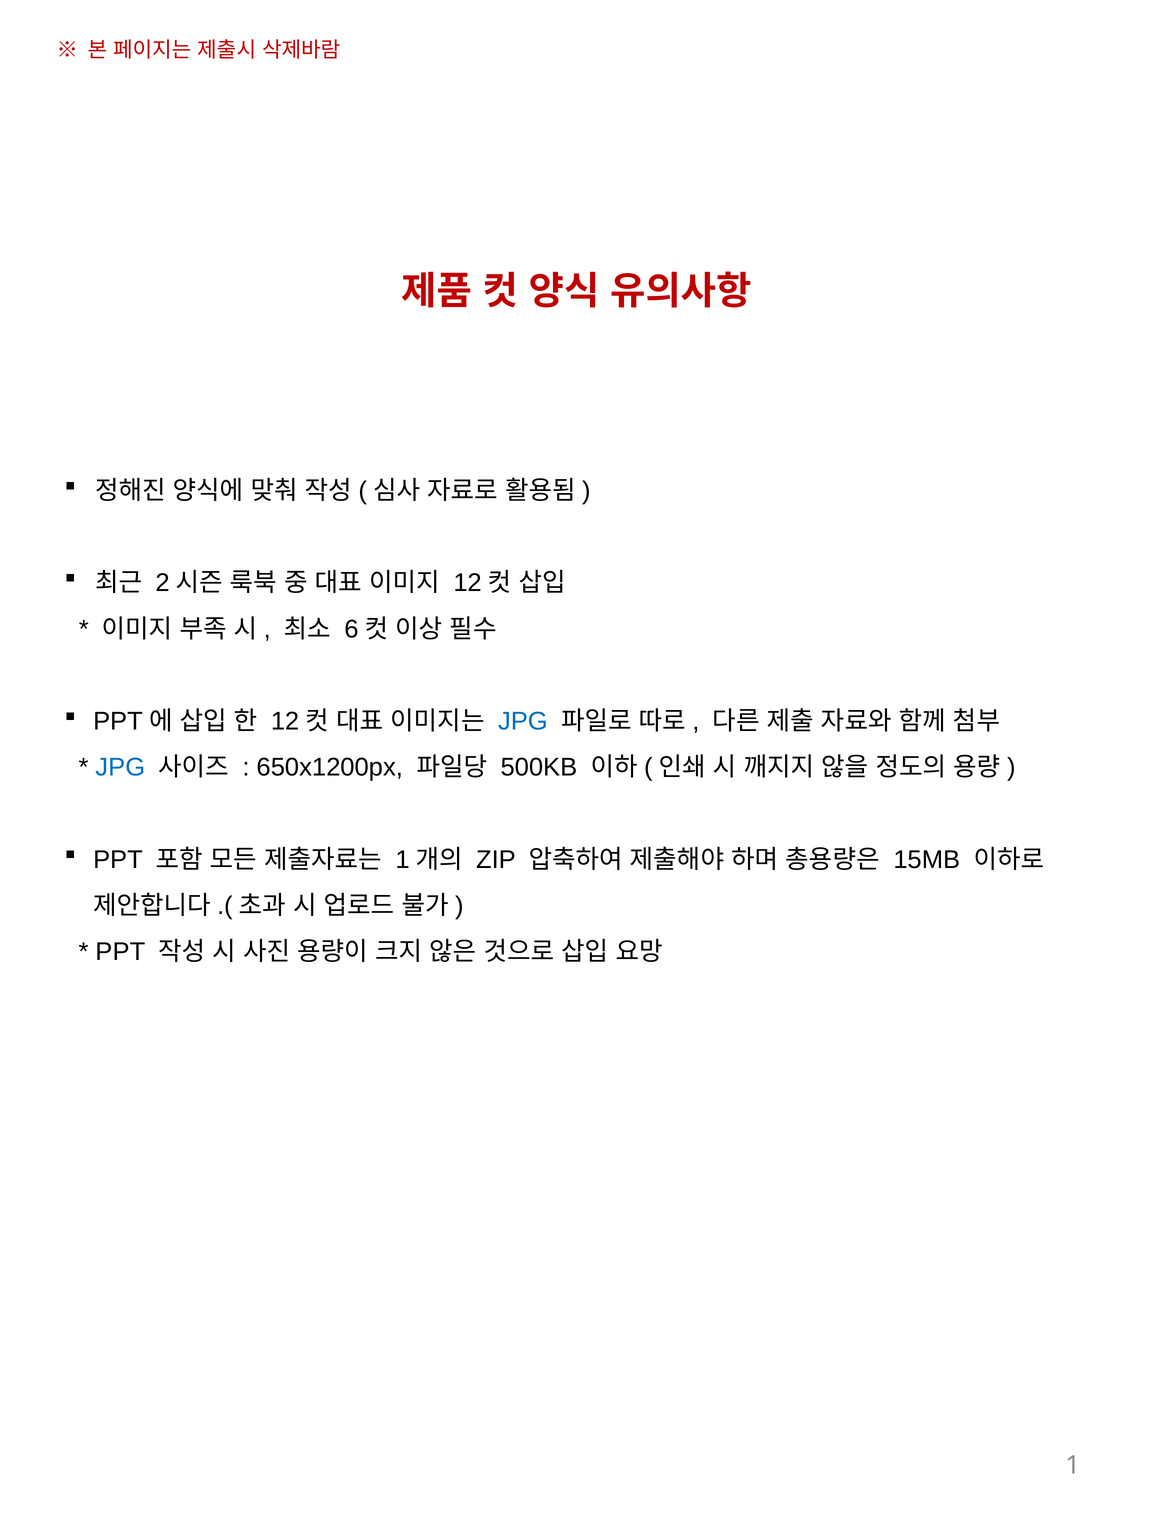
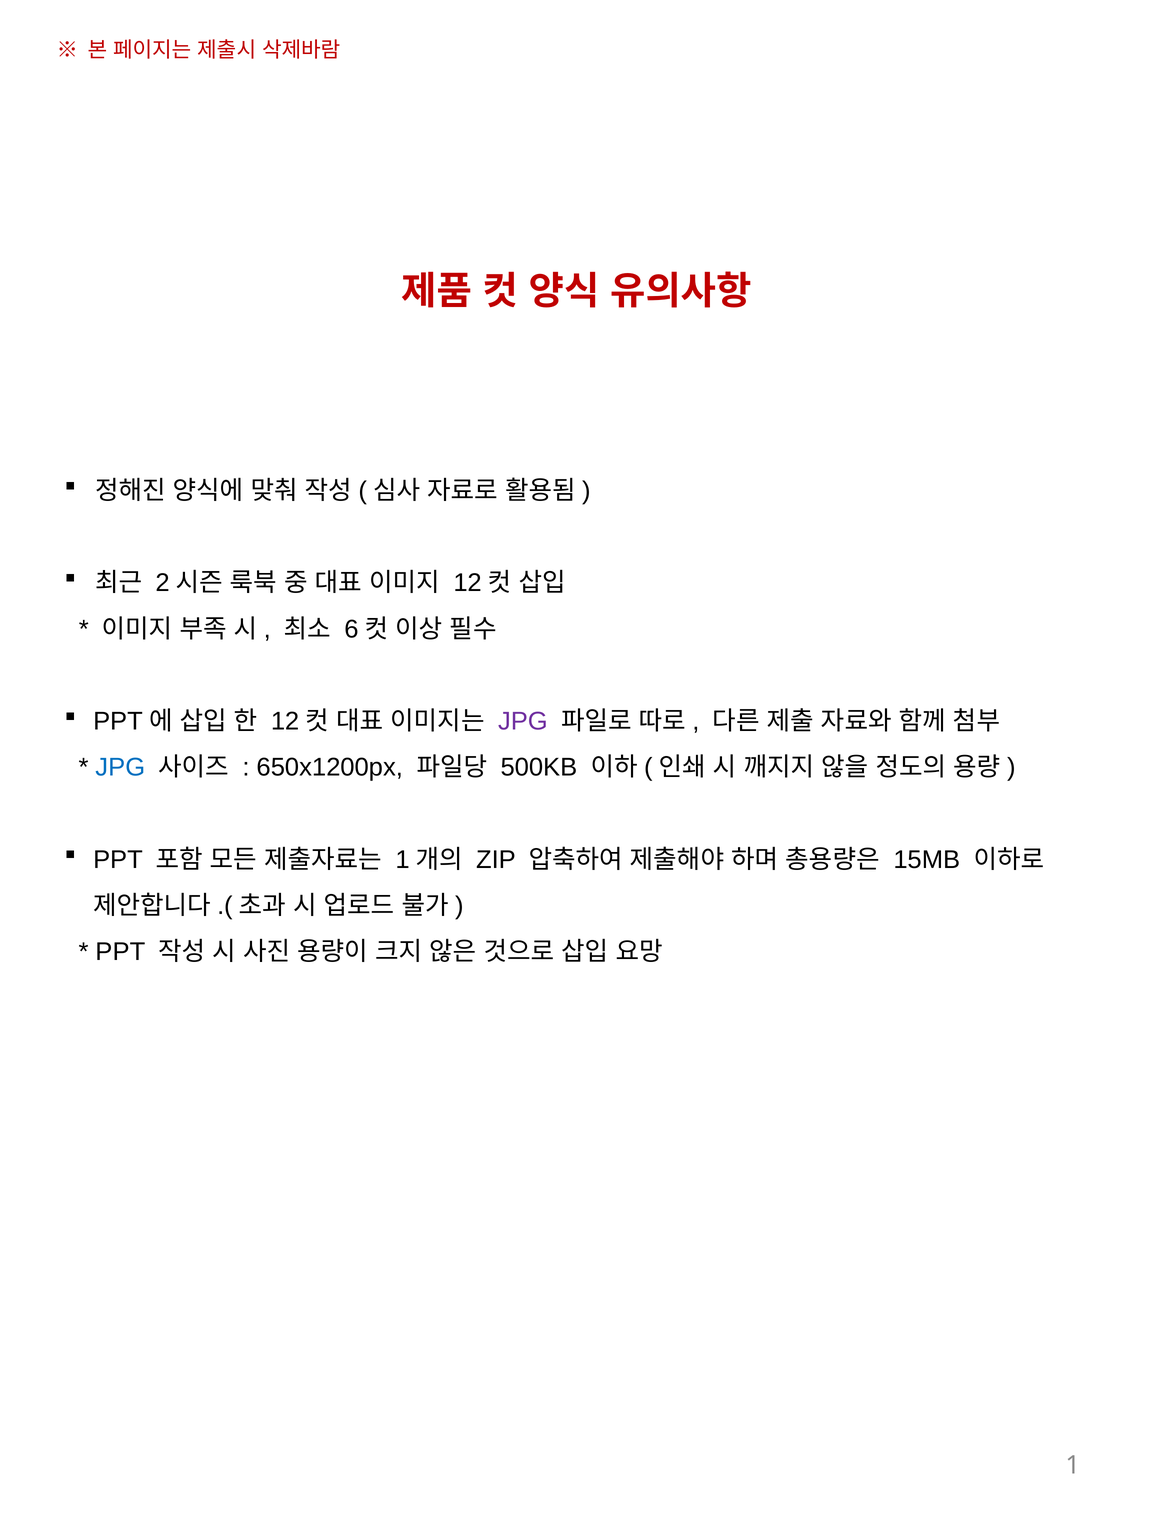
JPG at (523, 721) colour: blue -> purple
